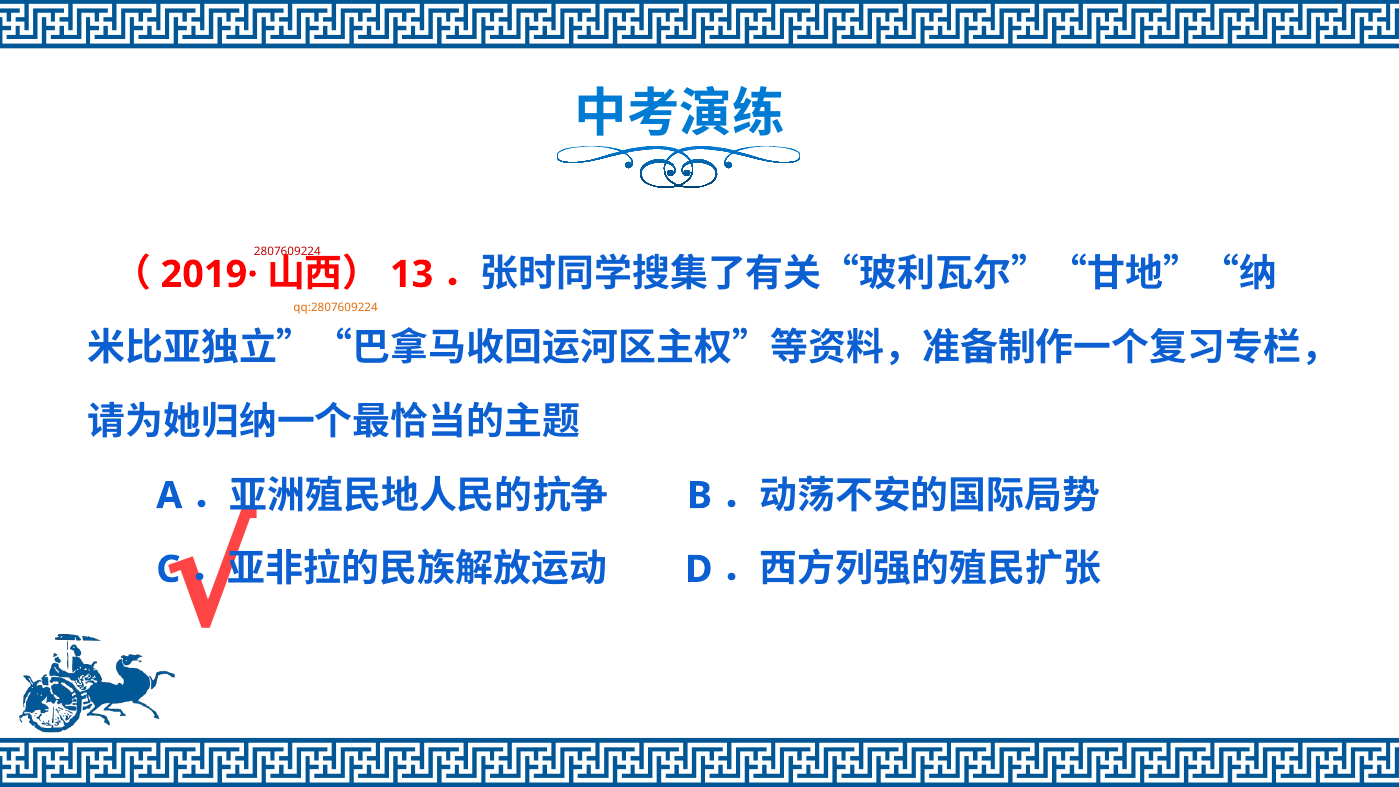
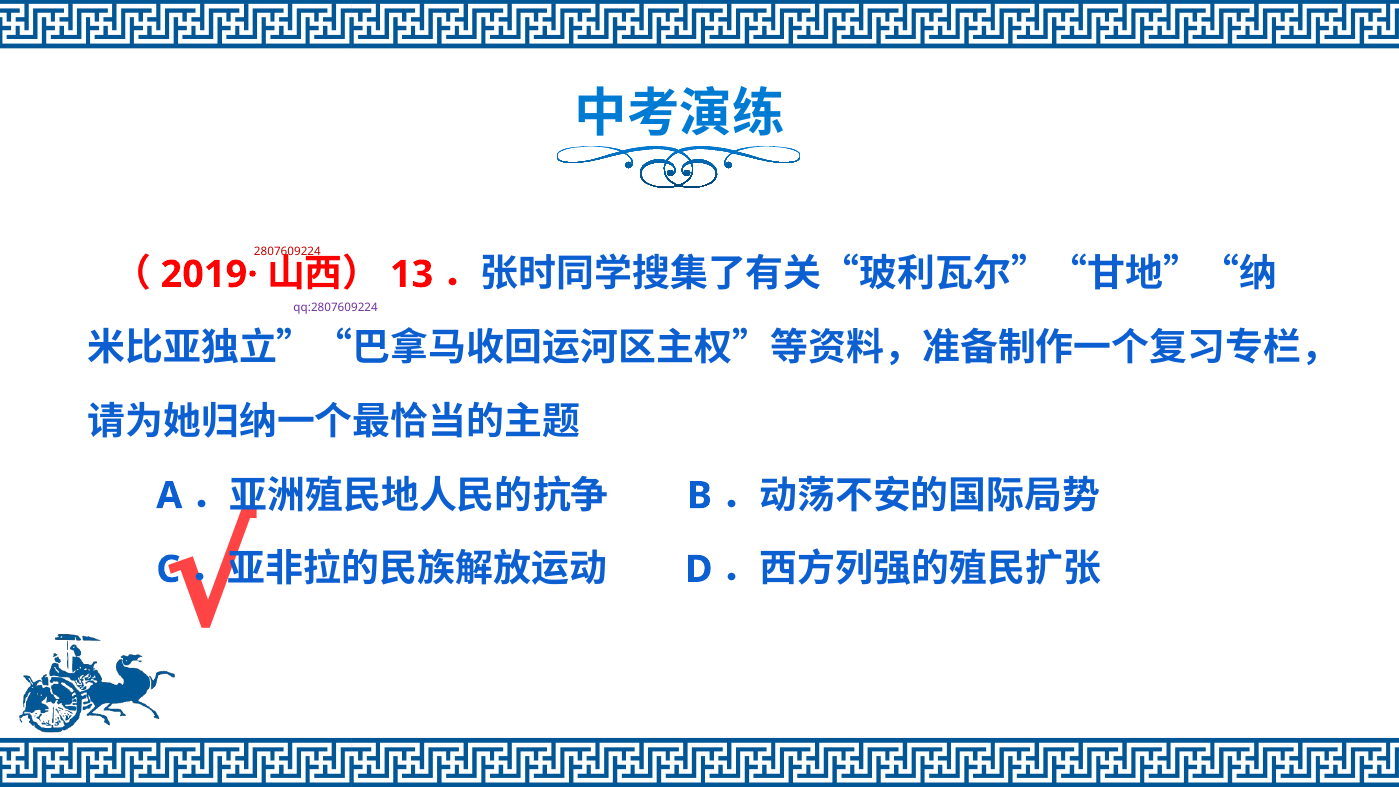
qq:2807609224 colour: orange -> purple
